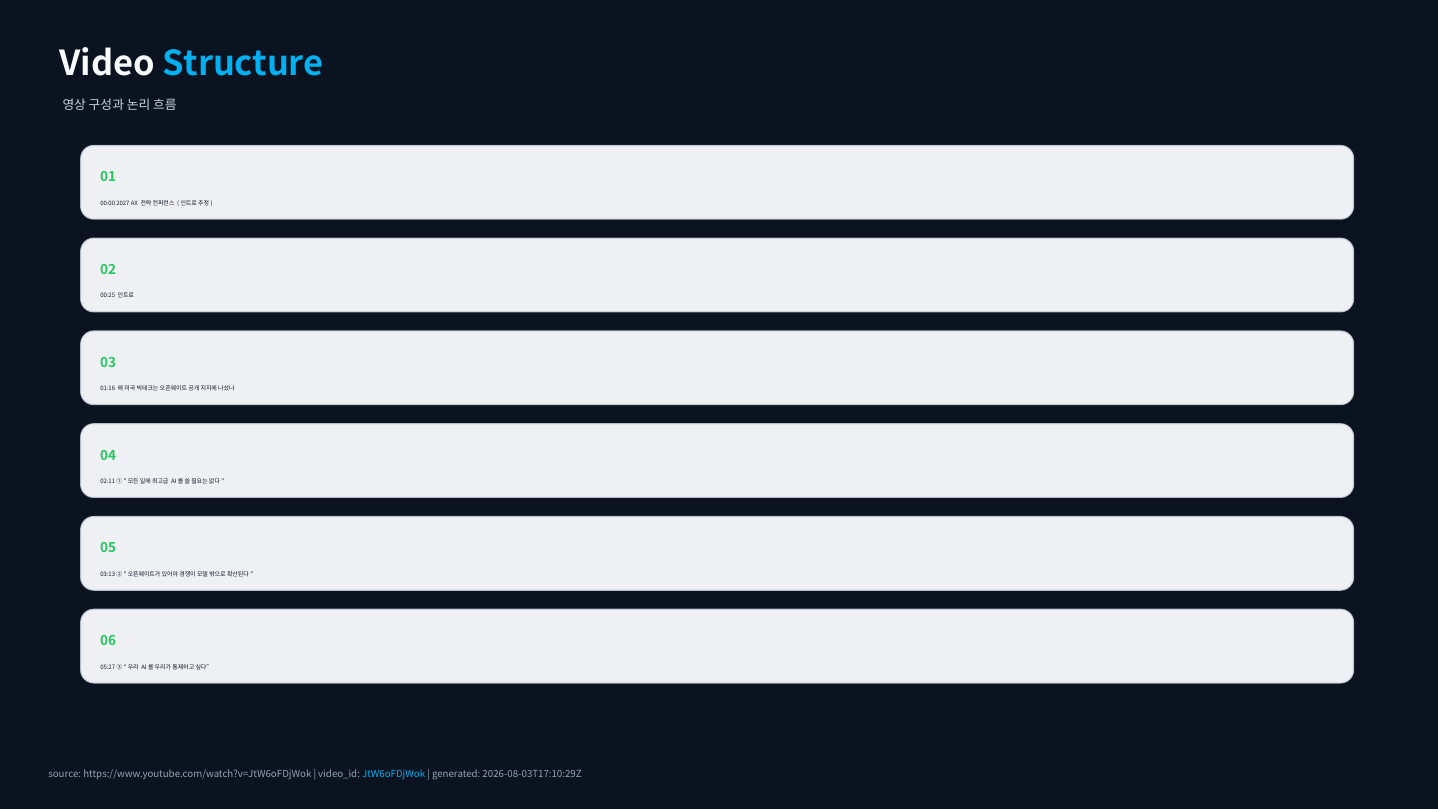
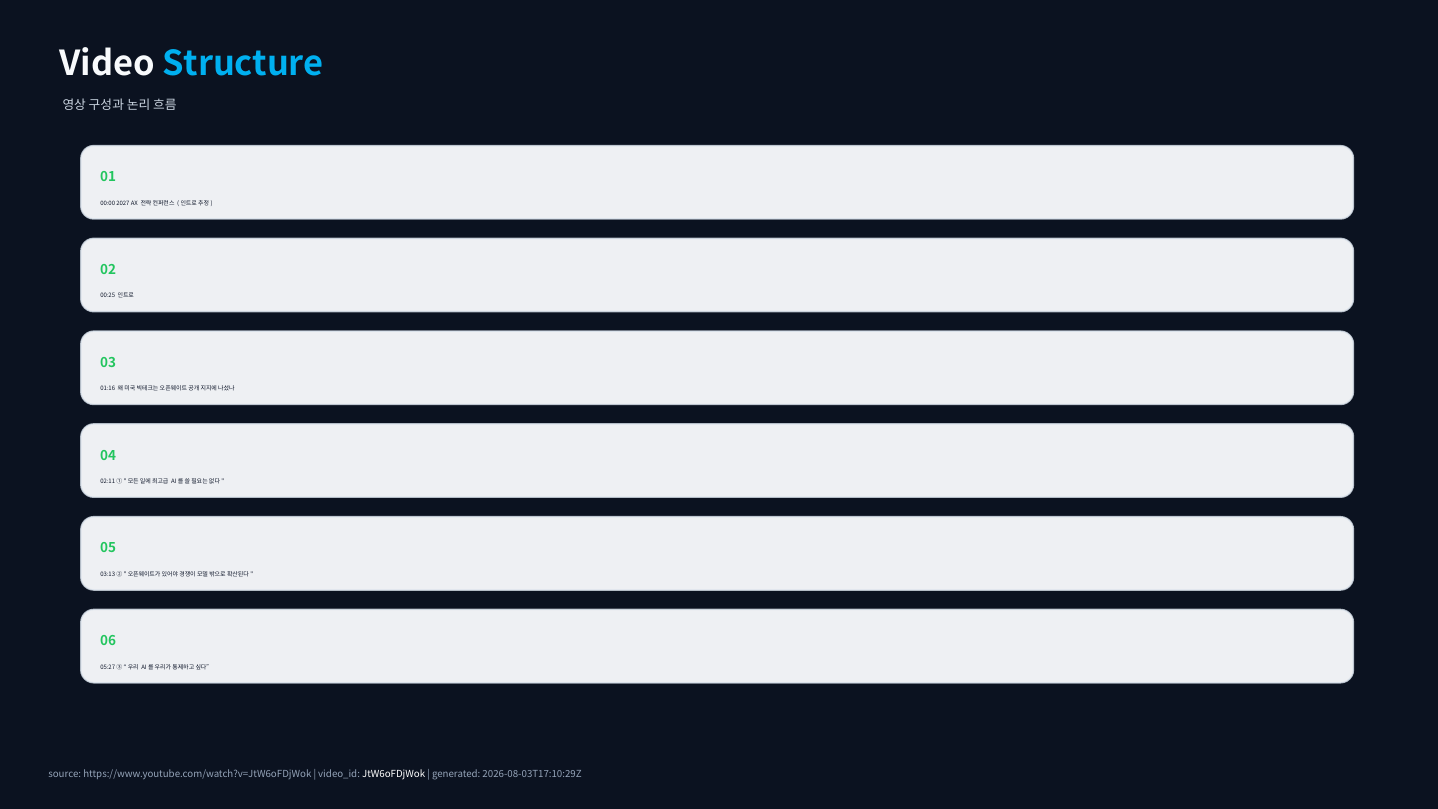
JtW6oFDjWok colour: light blue -> white
